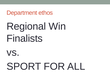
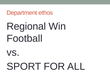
Finalists: Finalists -> Football
